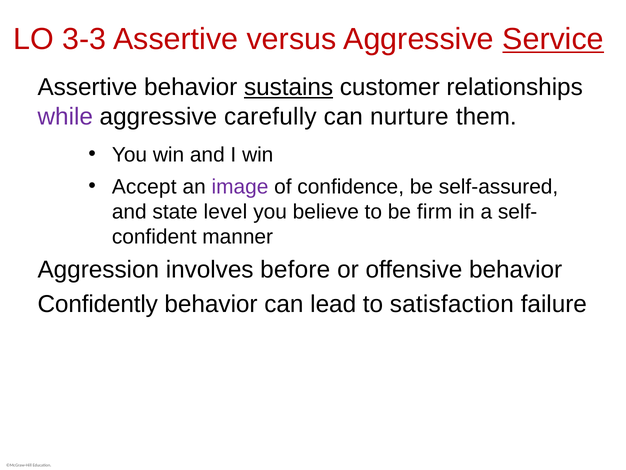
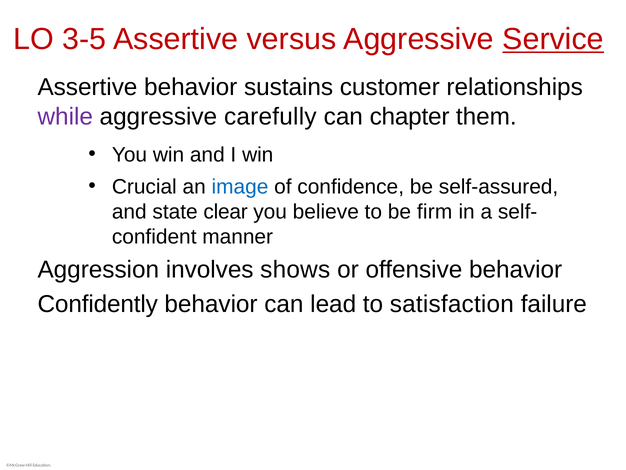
3-3: 3-3 -> 3-5
sustains underline: present -> none
nurture: nurture -> chapter
Accept: Accept -> Crucial
image colour: purple -> blue
level: level -> clear
before: before -> shows
